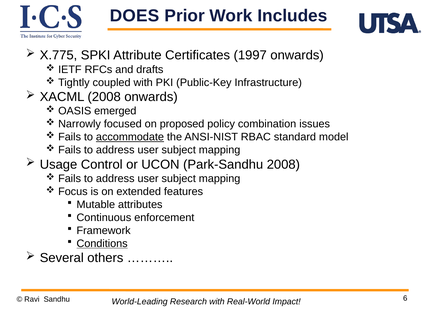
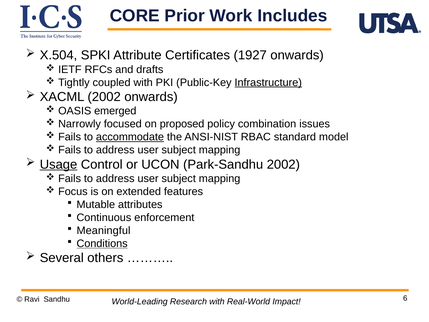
DOES: DOES -> CORE
X.775: X.775 -> X.504
1997: 1997 -> 1927
Infrastructure underline: none -> present
XACML 2008: 2008 -> 2002
Usage underline: none -> present
Park-Sandhu 2008: 2008 -> 2002
Framework: Framework -> Meaningful
